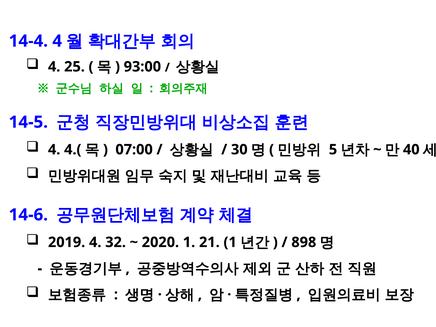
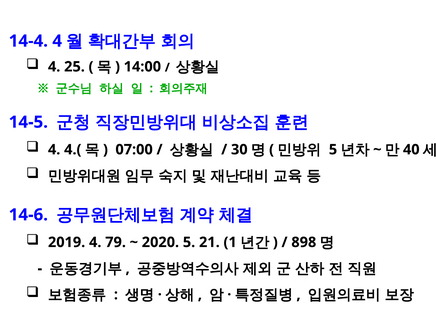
93:00: 93:00 -> 14:00
32: 32 -> 79
2020 1: 1 -> 5
